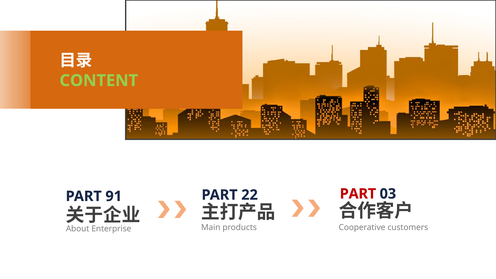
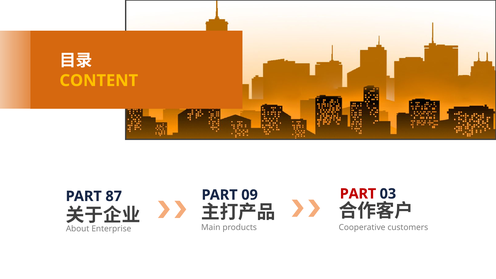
CONTENT colour: light green -> yellow
22: 22 -> 09
91: 91 -> 87
